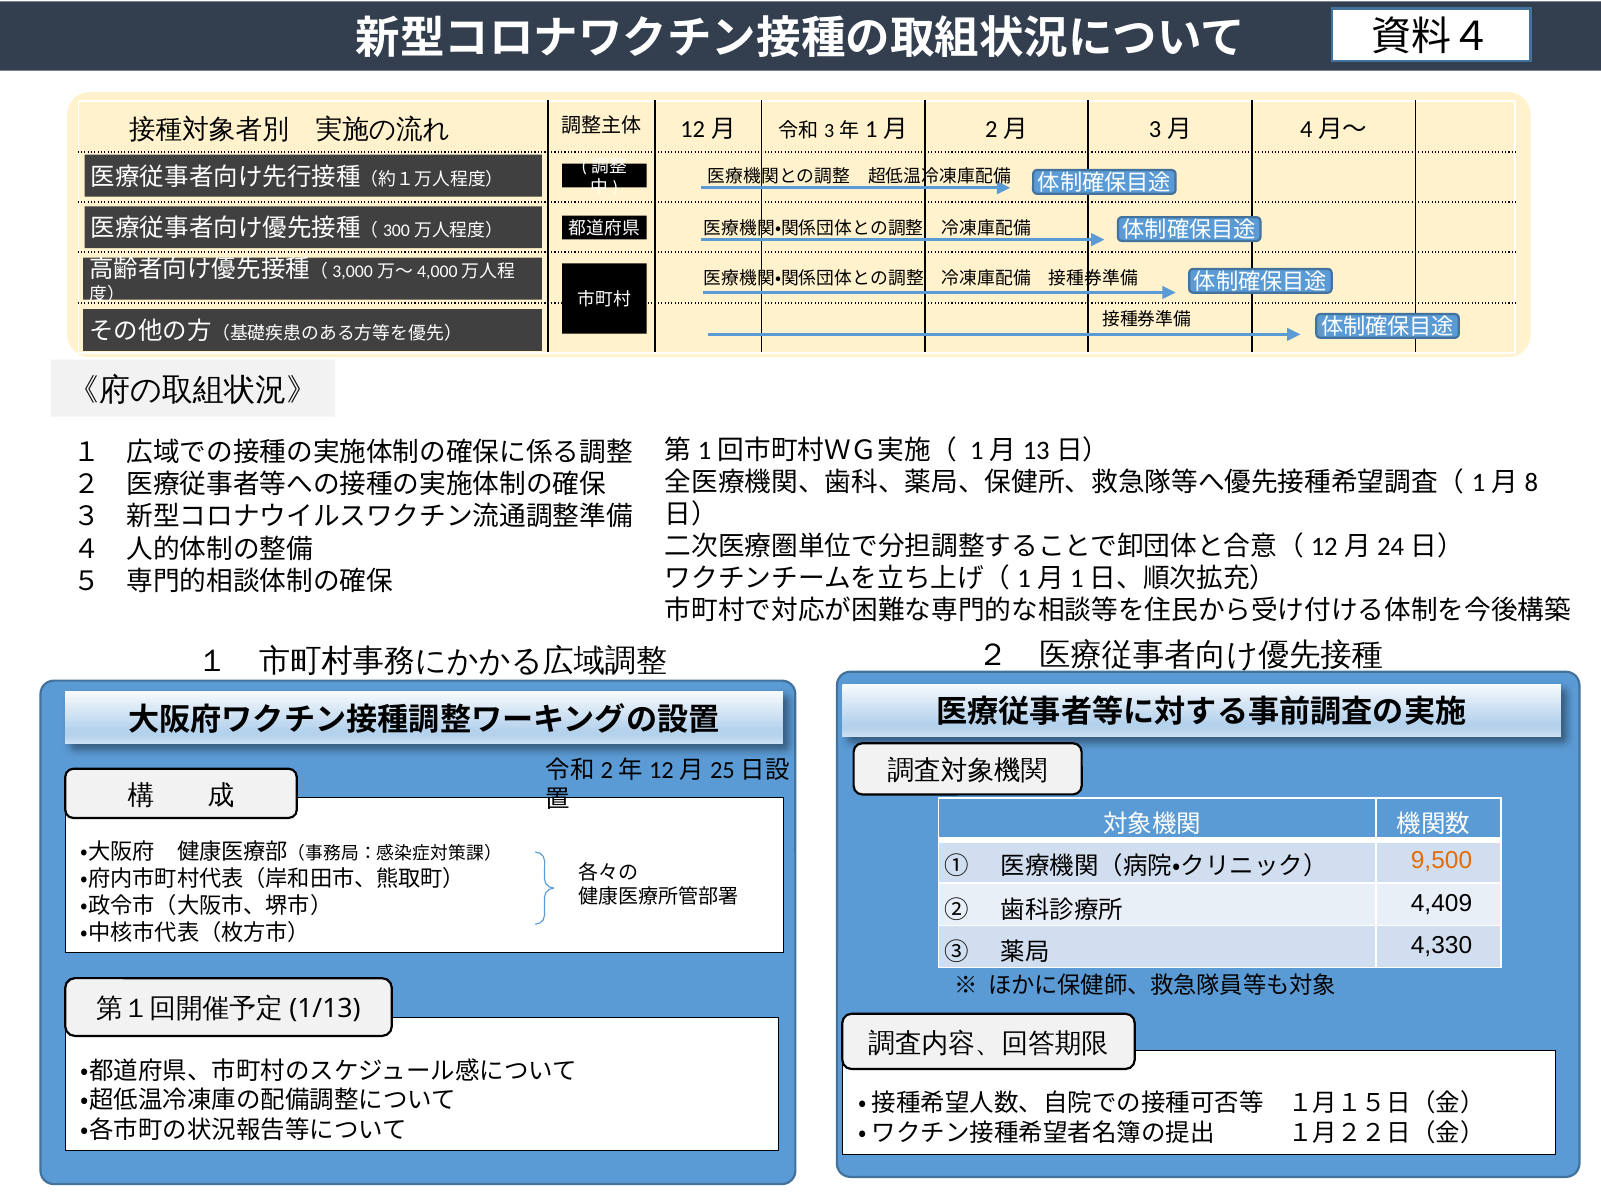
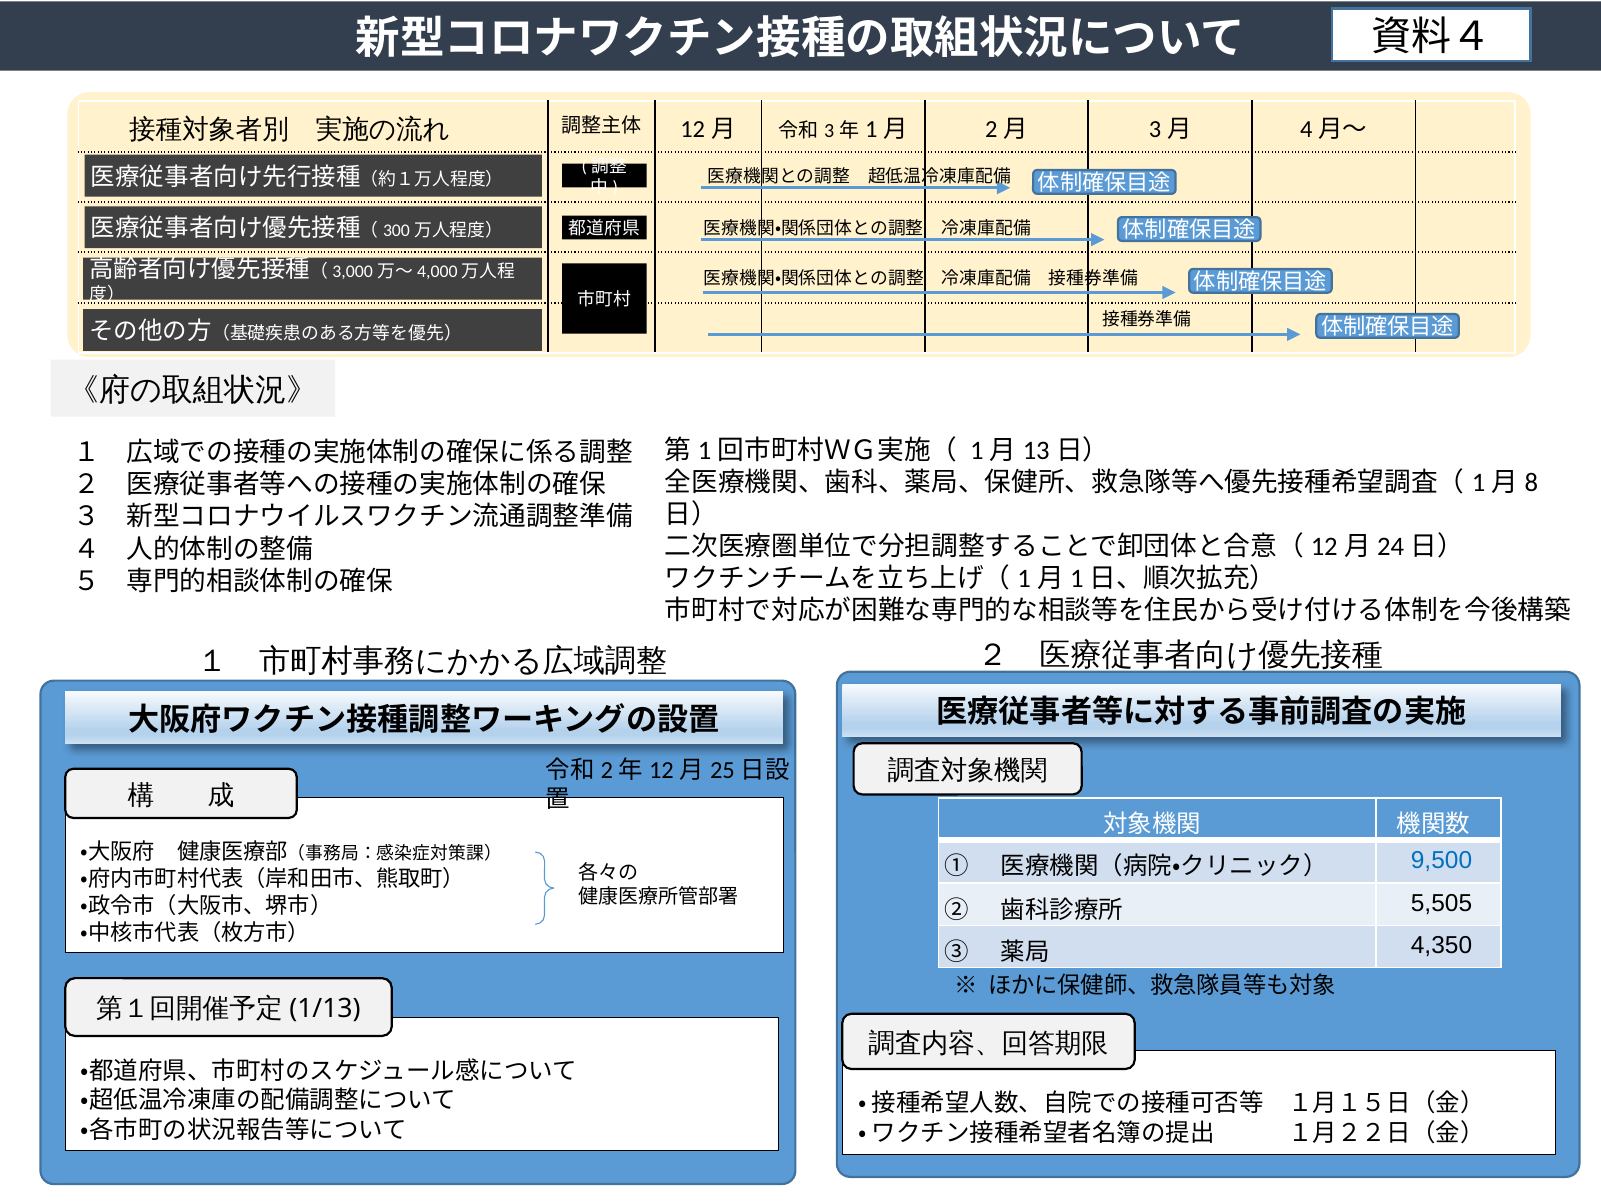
9,500 colour: orange -> blue
4,409: 4,409 -> 5,505
4,330: 4,330 -> 4,350
